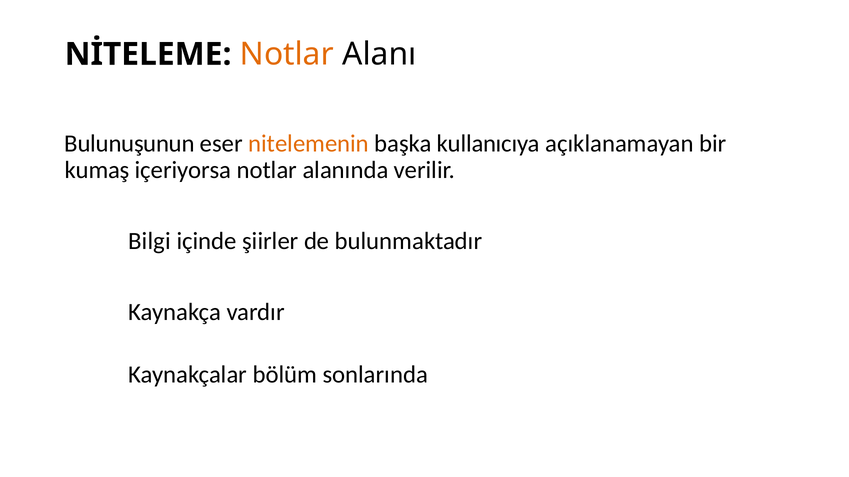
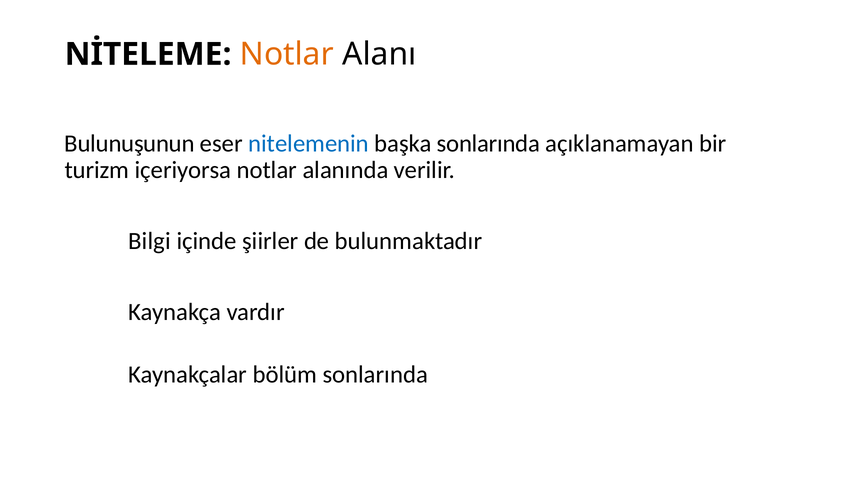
nitelemenin colour: orange -> blue
başka kullanıcıya: kullanıcıya -> sonlarında
kumaş: kumaş -> turizm
